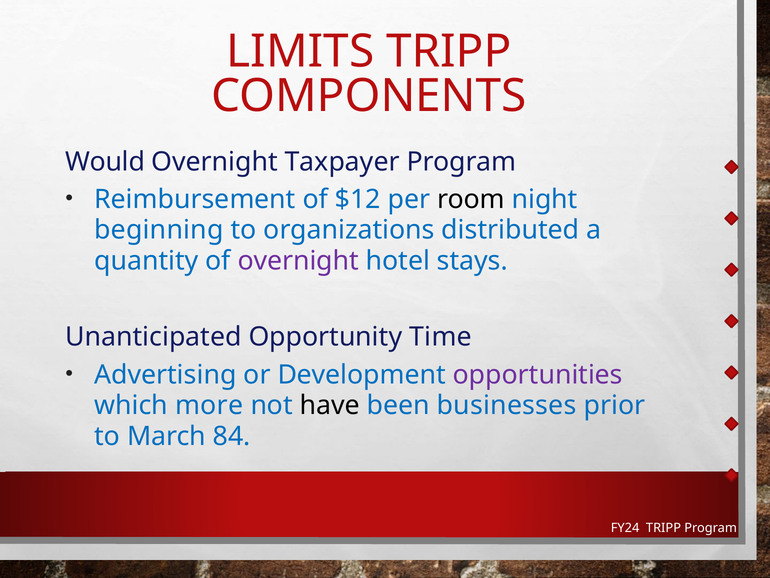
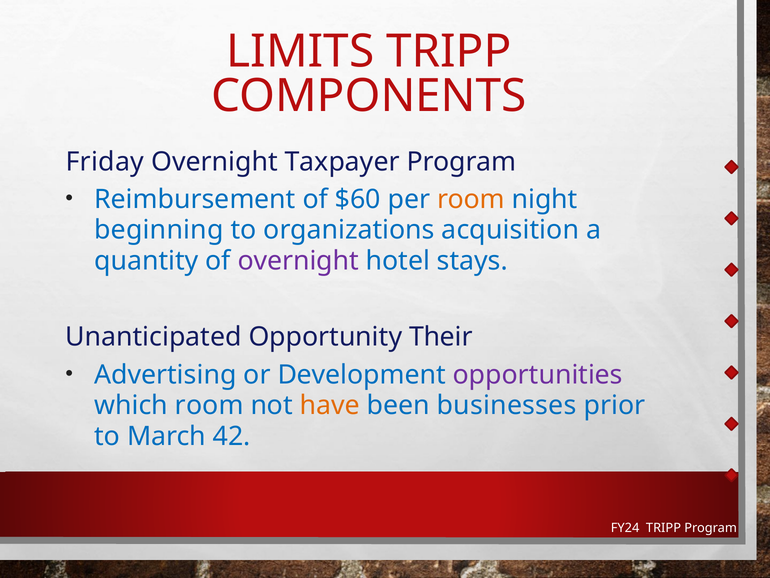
Would: Would -> Friday
$12: $12 -> $60
room at (471, 199) colour: black -> orange
distributed: distributed -> acquisition
Time: Time -> Their
which more: more -> room
have colour: black -> orange
84: 84 -> 42
